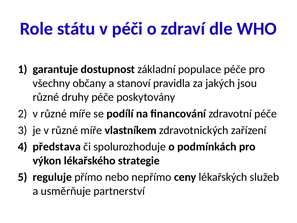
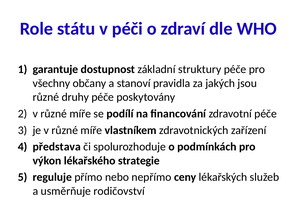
populace: populace -> struktury
partnerství: partnerství -> rodičovství
